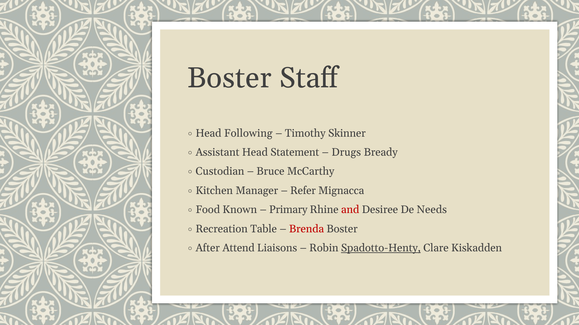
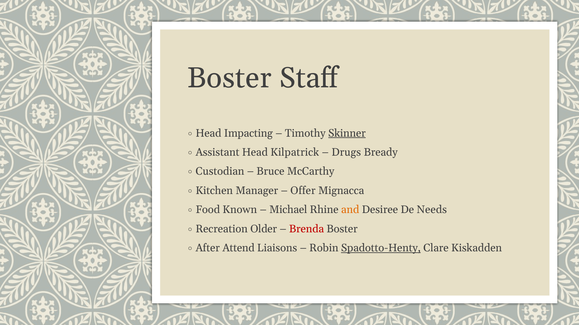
Following: Following -> Impacting
Skinner underline: none -> present
Statement: Statement -> Kilpatrick
Refer: Refer -> Offer
Primary: Primary -> Michael
and colour: red -> orange
Table: Table -> Older
